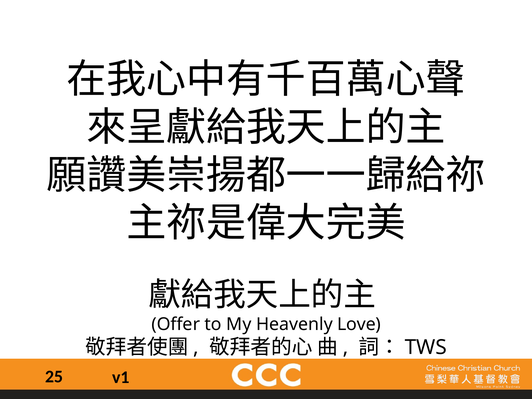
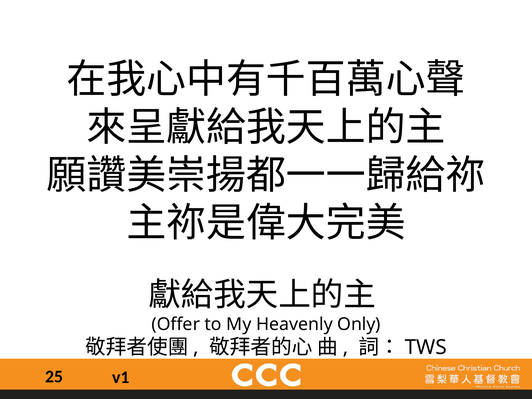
Love: Love -> Only
